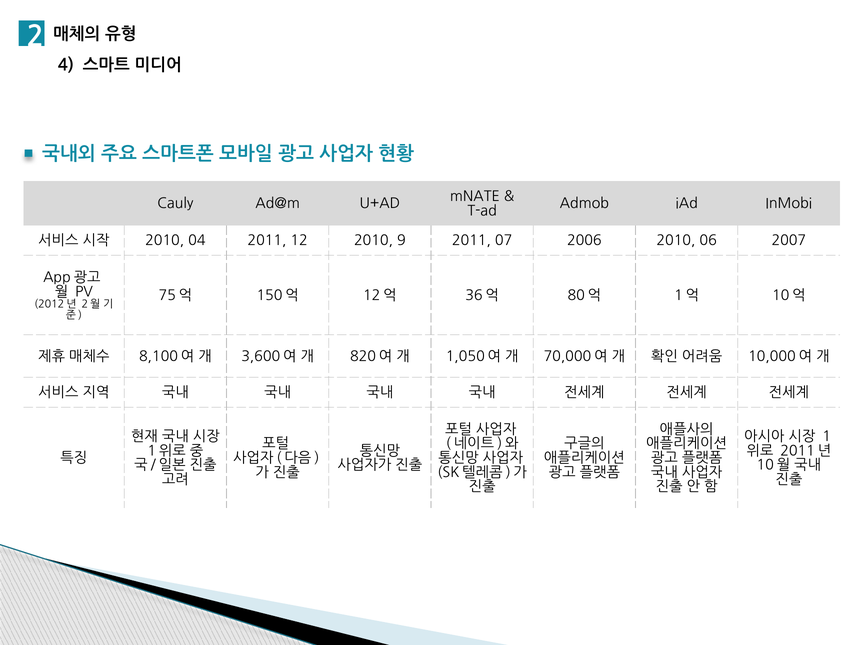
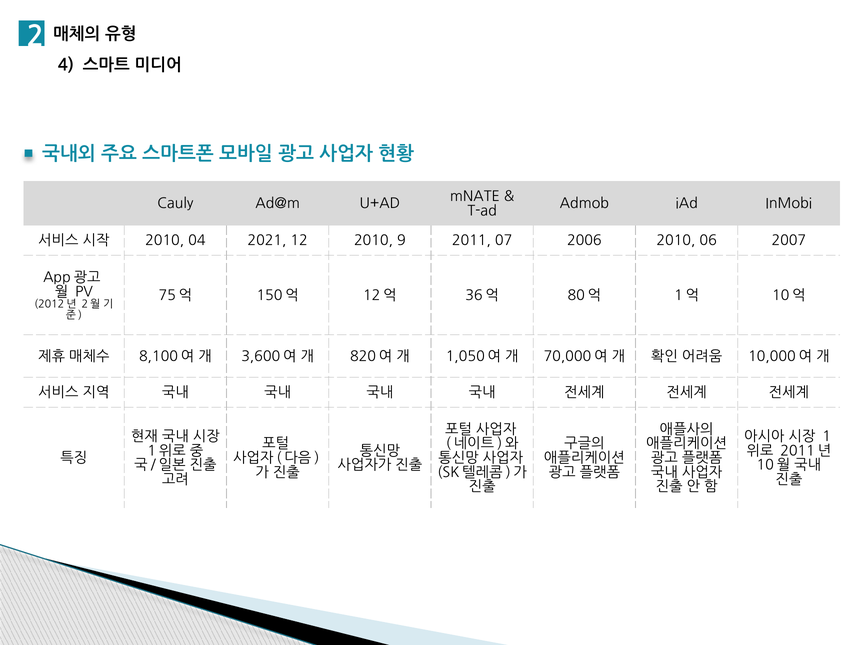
04 2011: 2011 -> 2021
